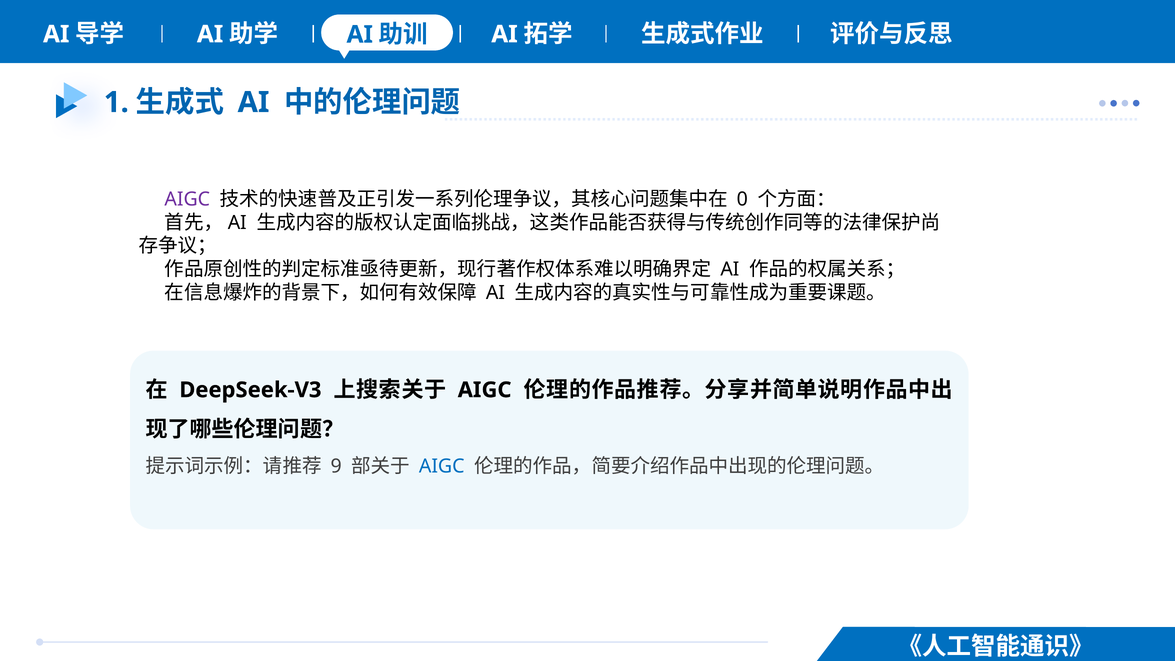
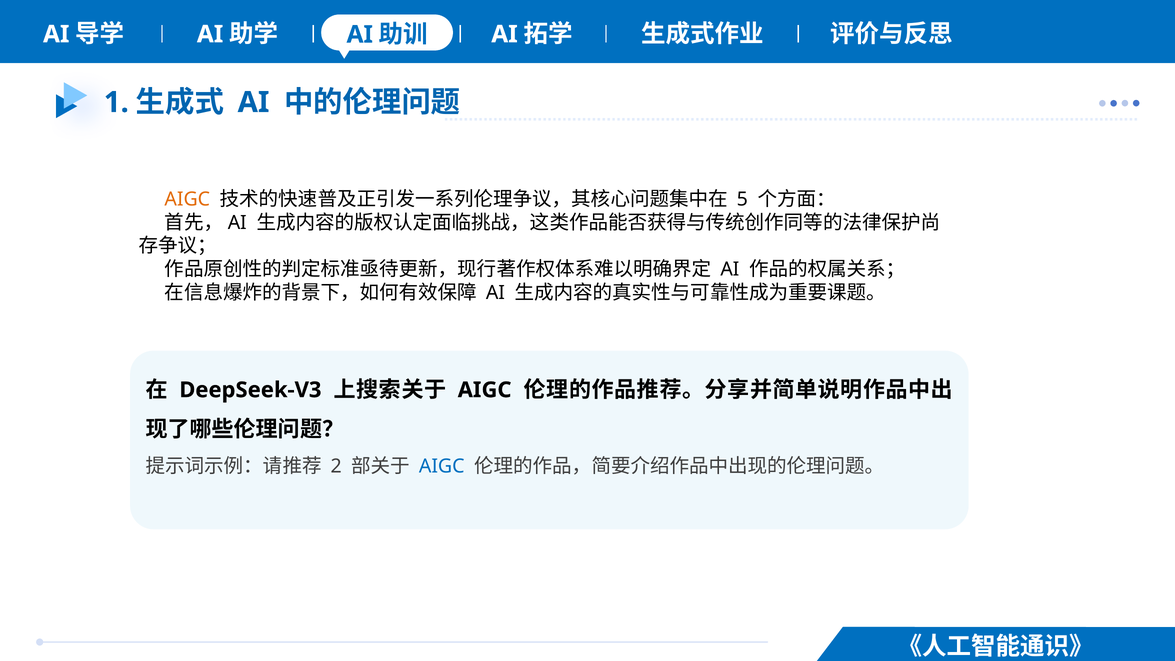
AIGC at (187, 199) colour: purple -> orange
0: 0 -> 5
9: 9 -> 2
